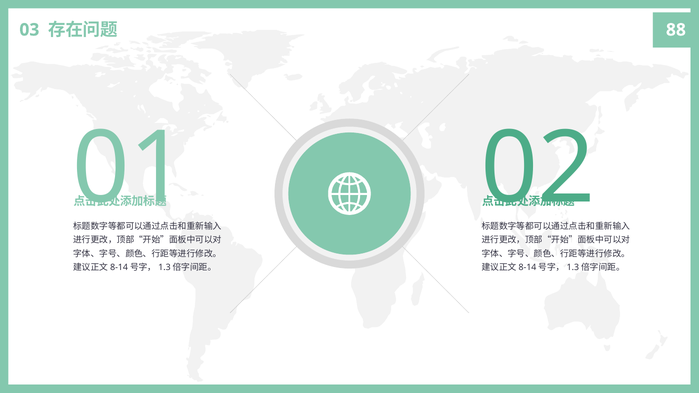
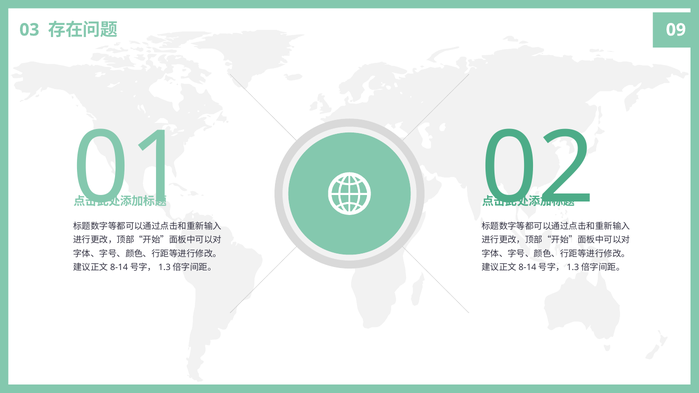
88: 88 -> 09
